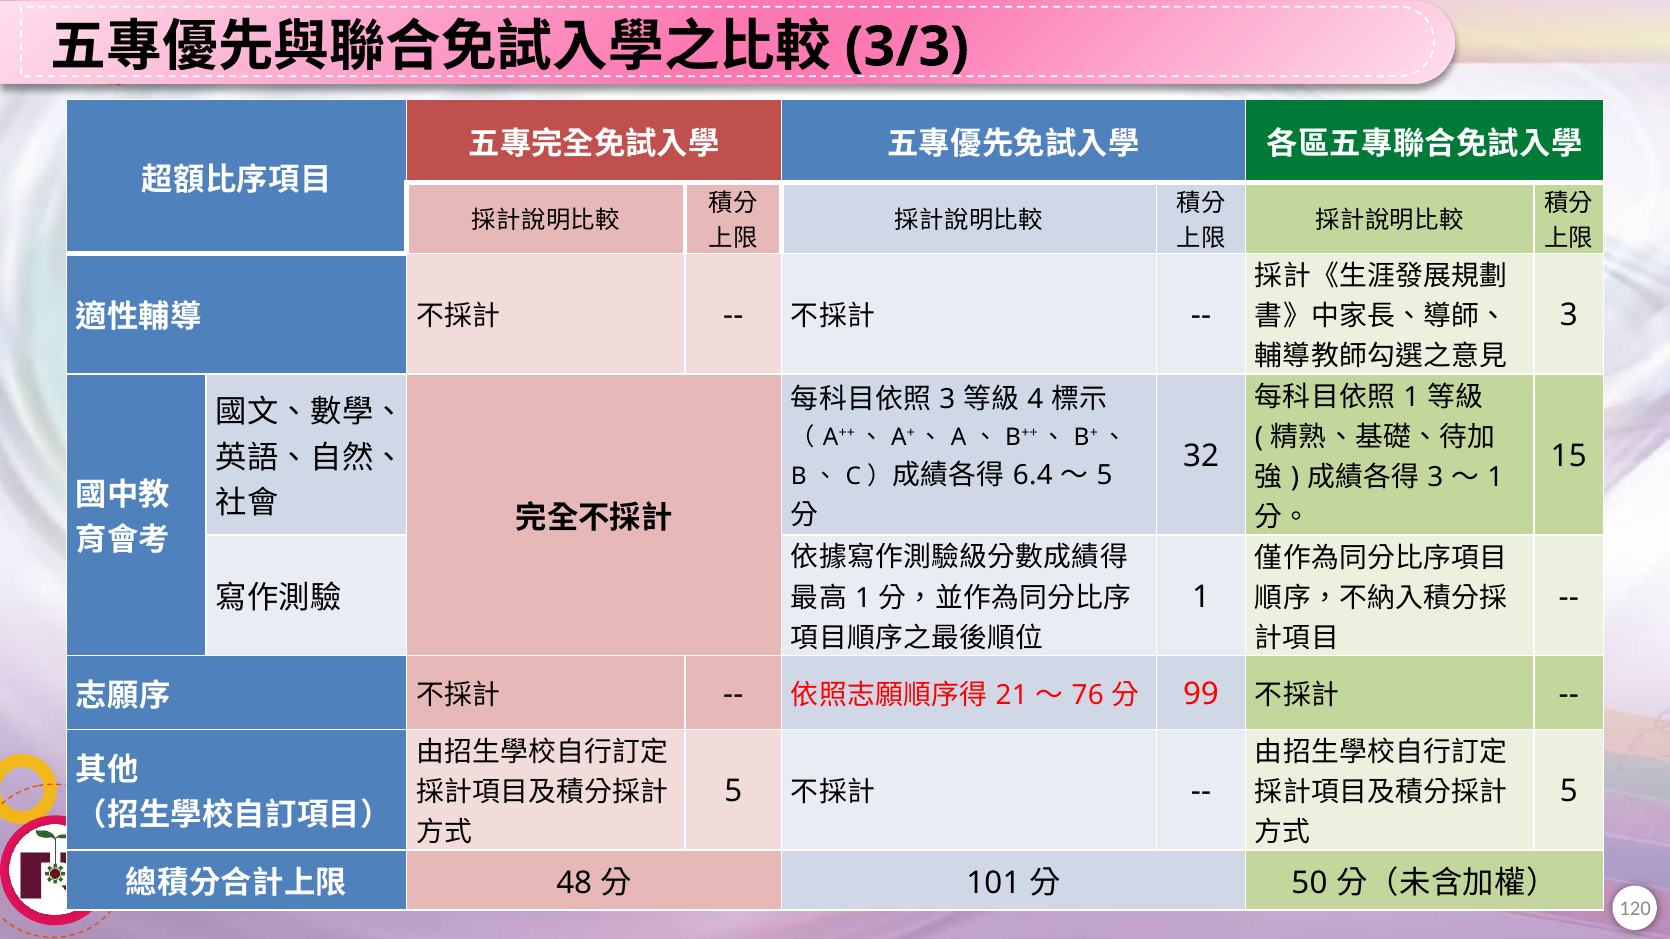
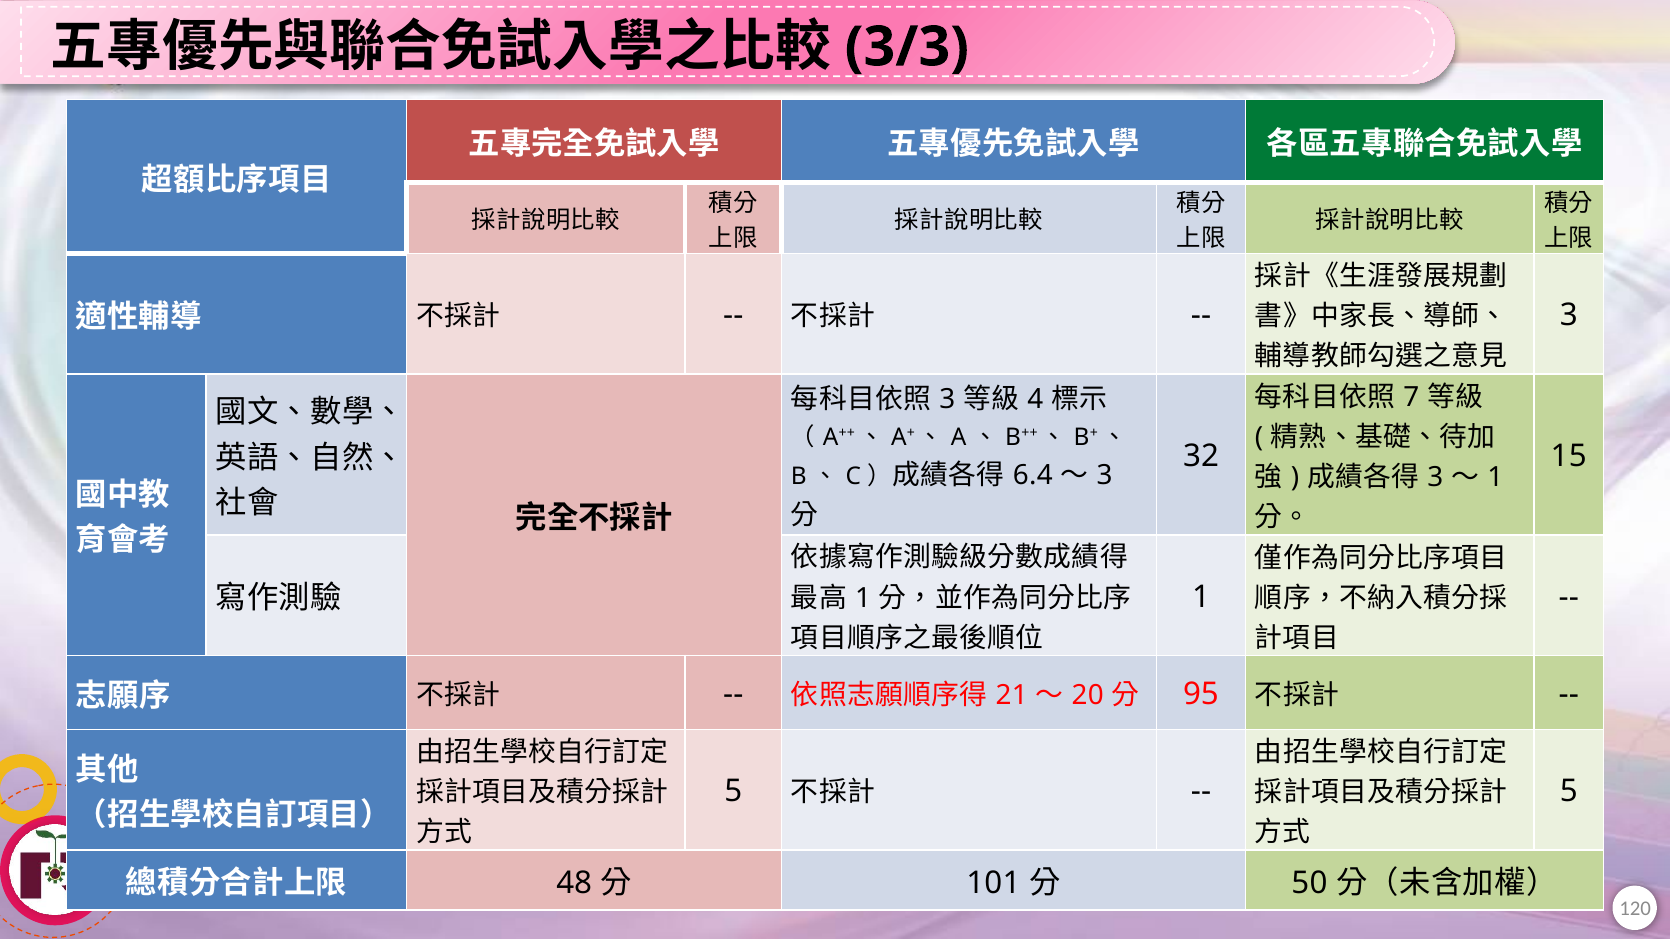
1 at (1411, 397): 1 -> 7
5 at (1105, 475): 5 -> 3
76: 76 -> 20
99: 99 -> 95
